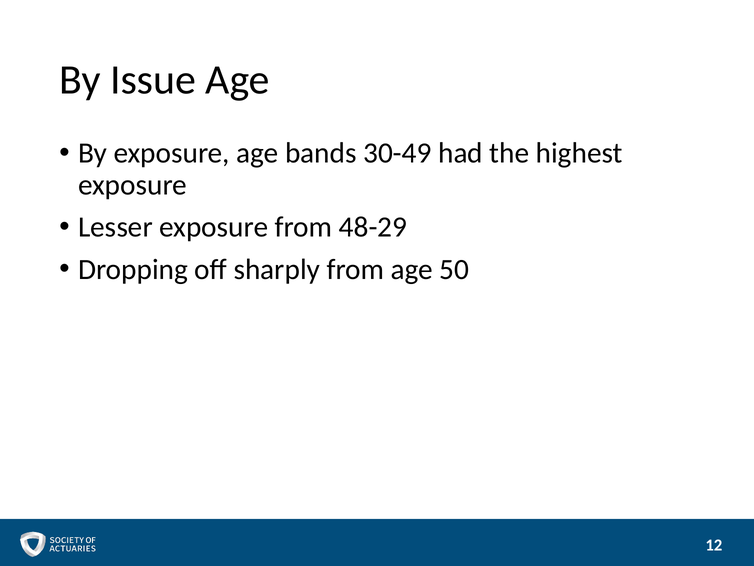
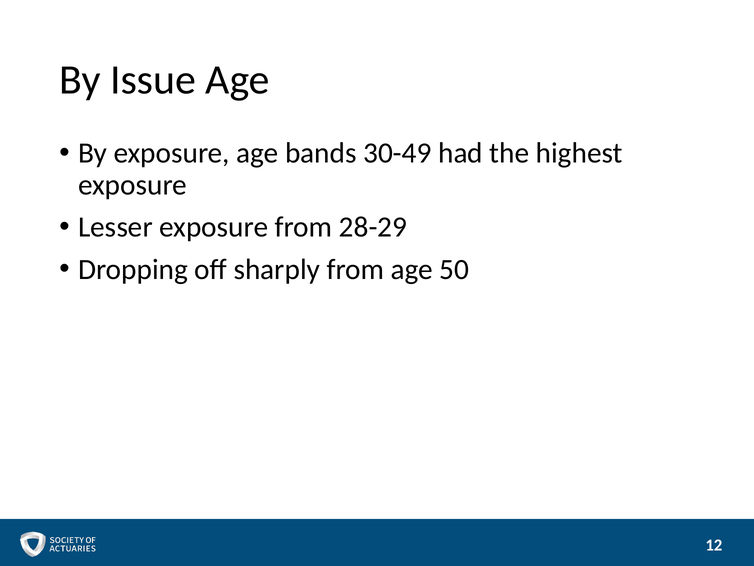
48-29: 48-29 -> 28-29
